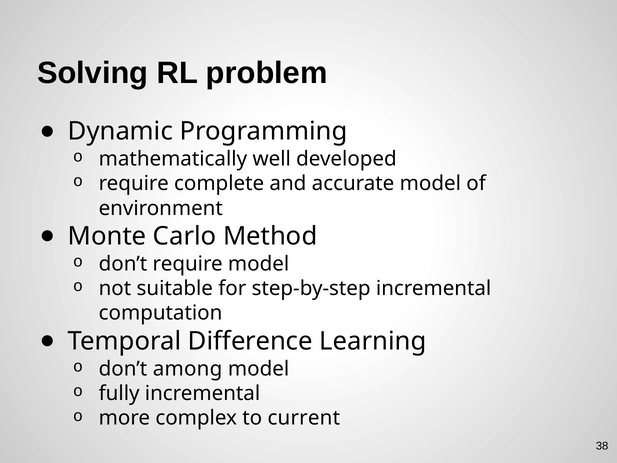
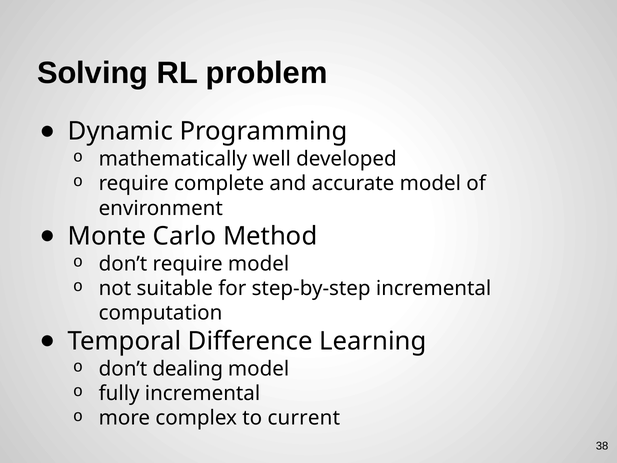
among: among -> dealing
